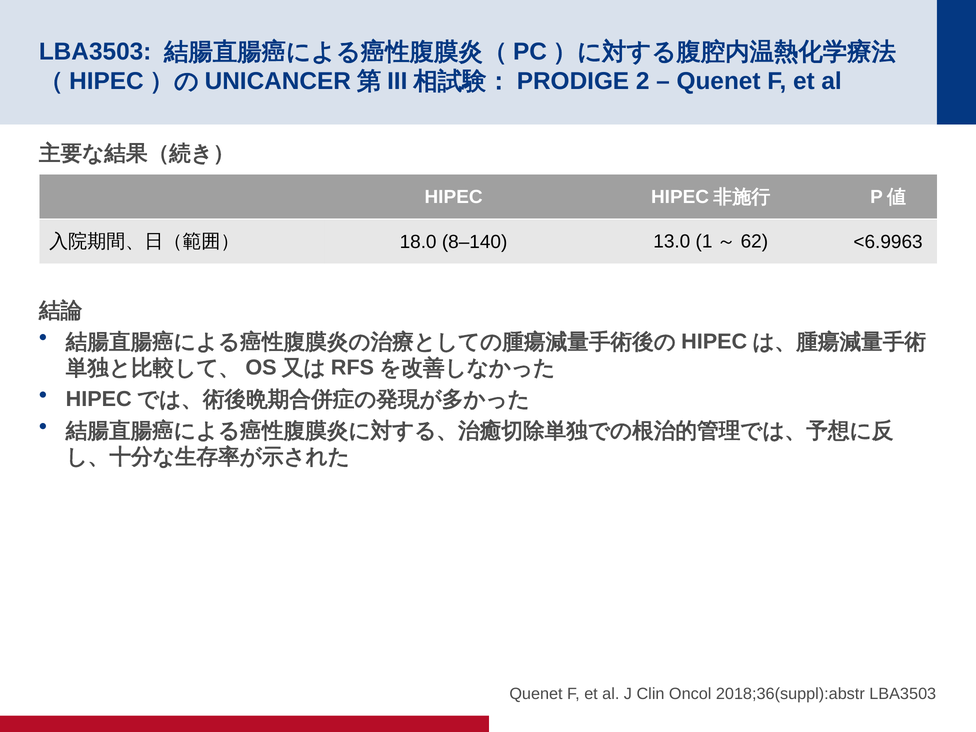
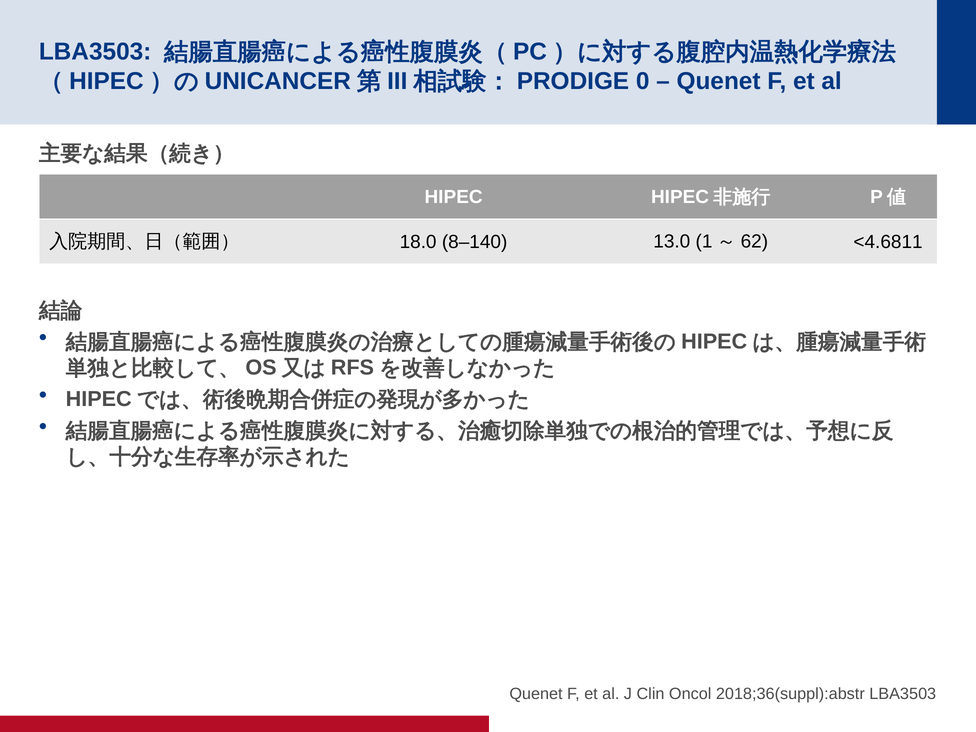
2: 2 -> 0
<6.9963: <6.9963 -> <4.6811
